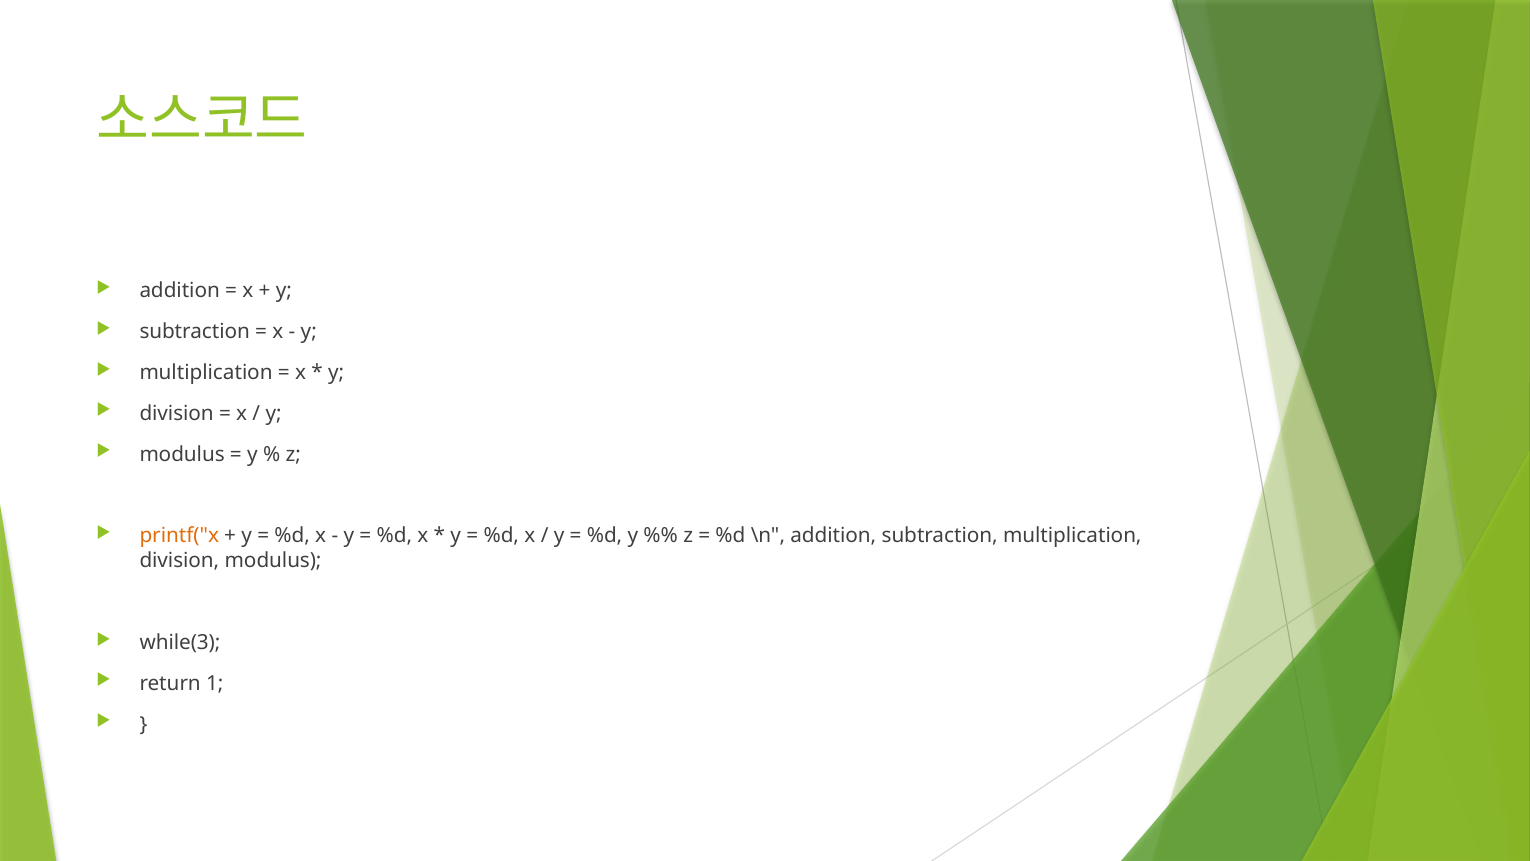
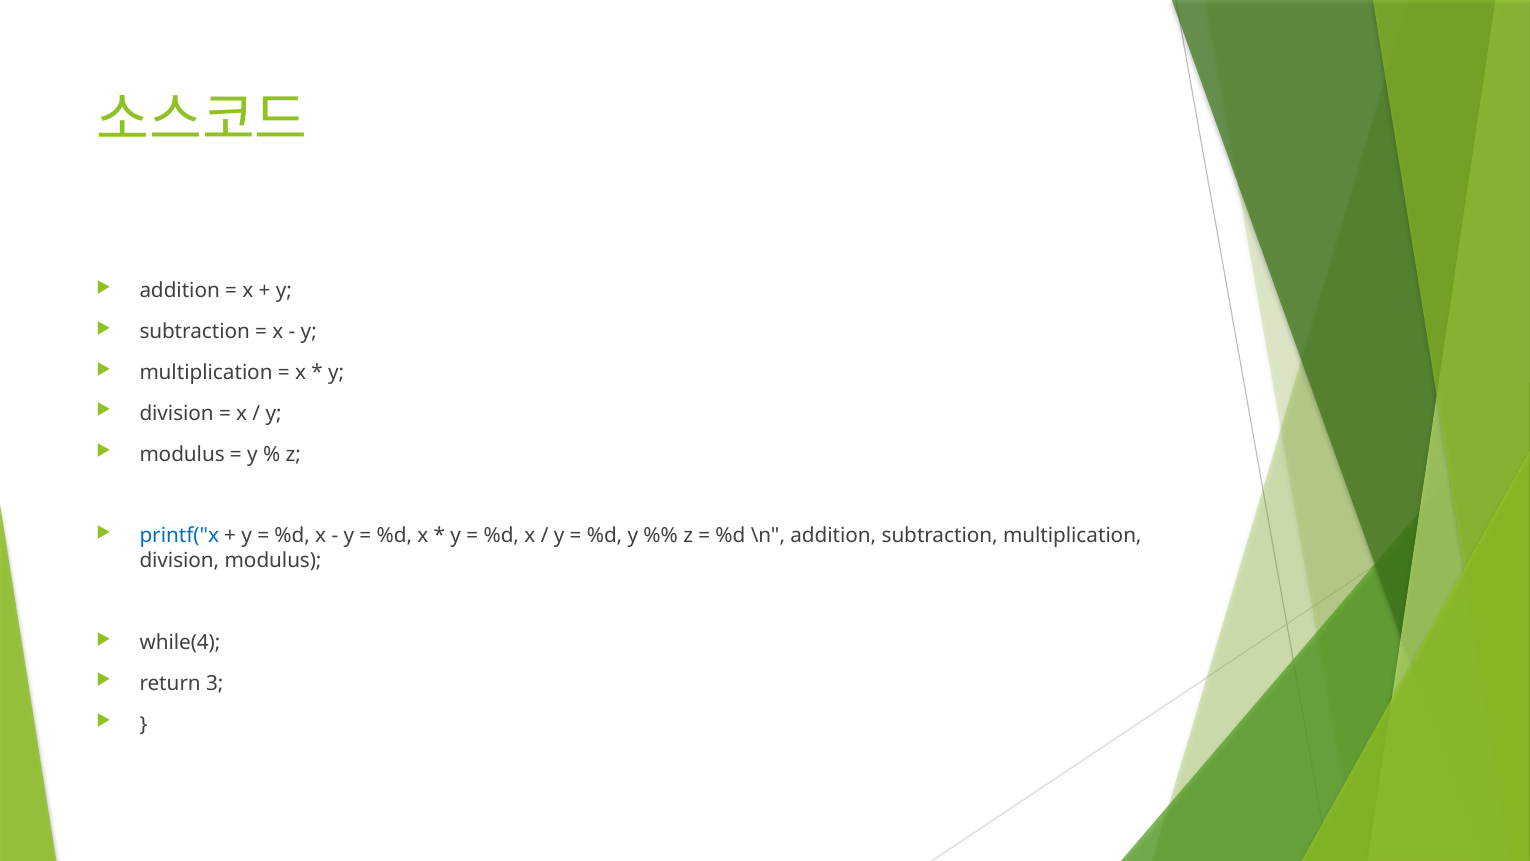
printf("x colour: orange -> blue
while(3: while(3 -> while(4
1: 1 -> 3
